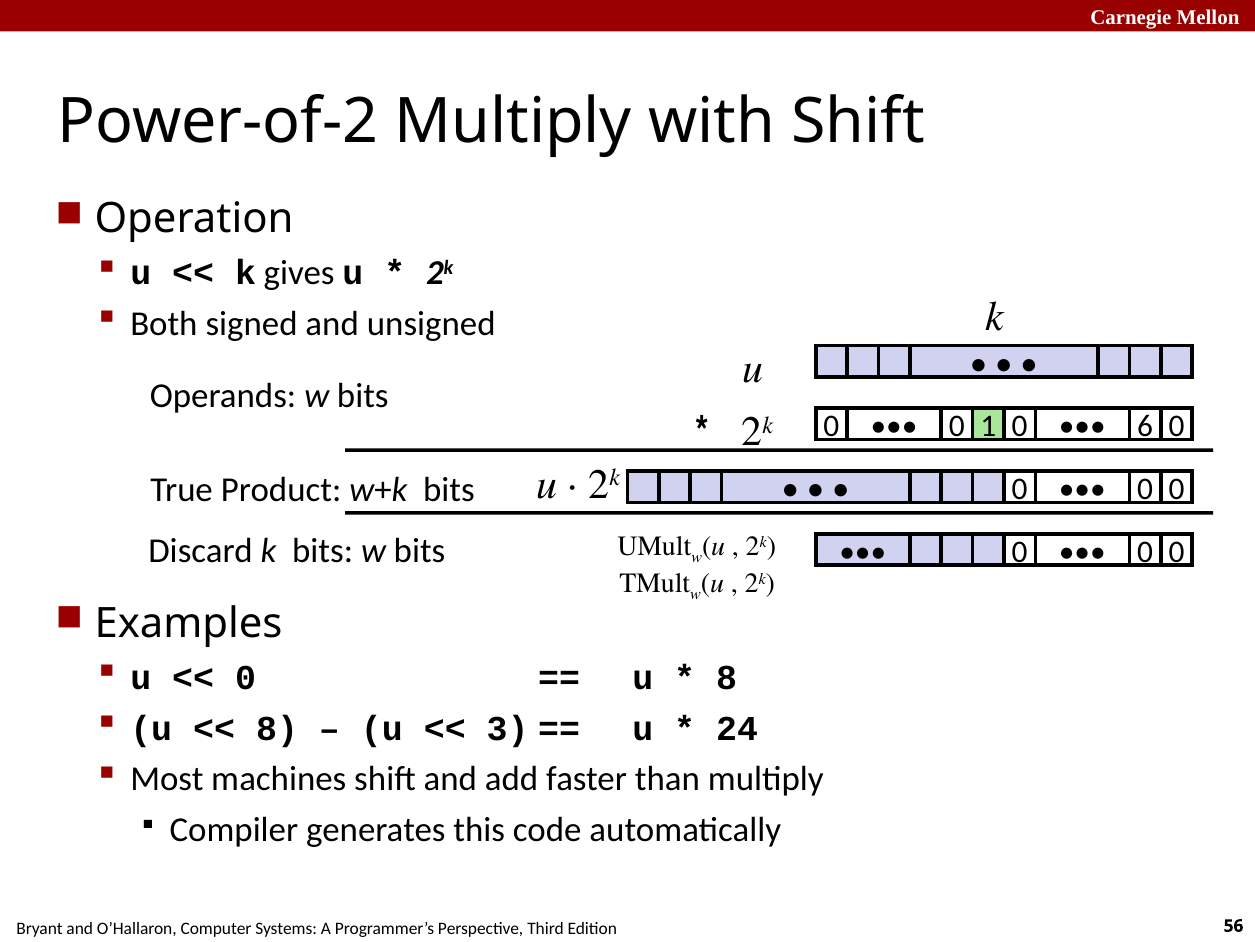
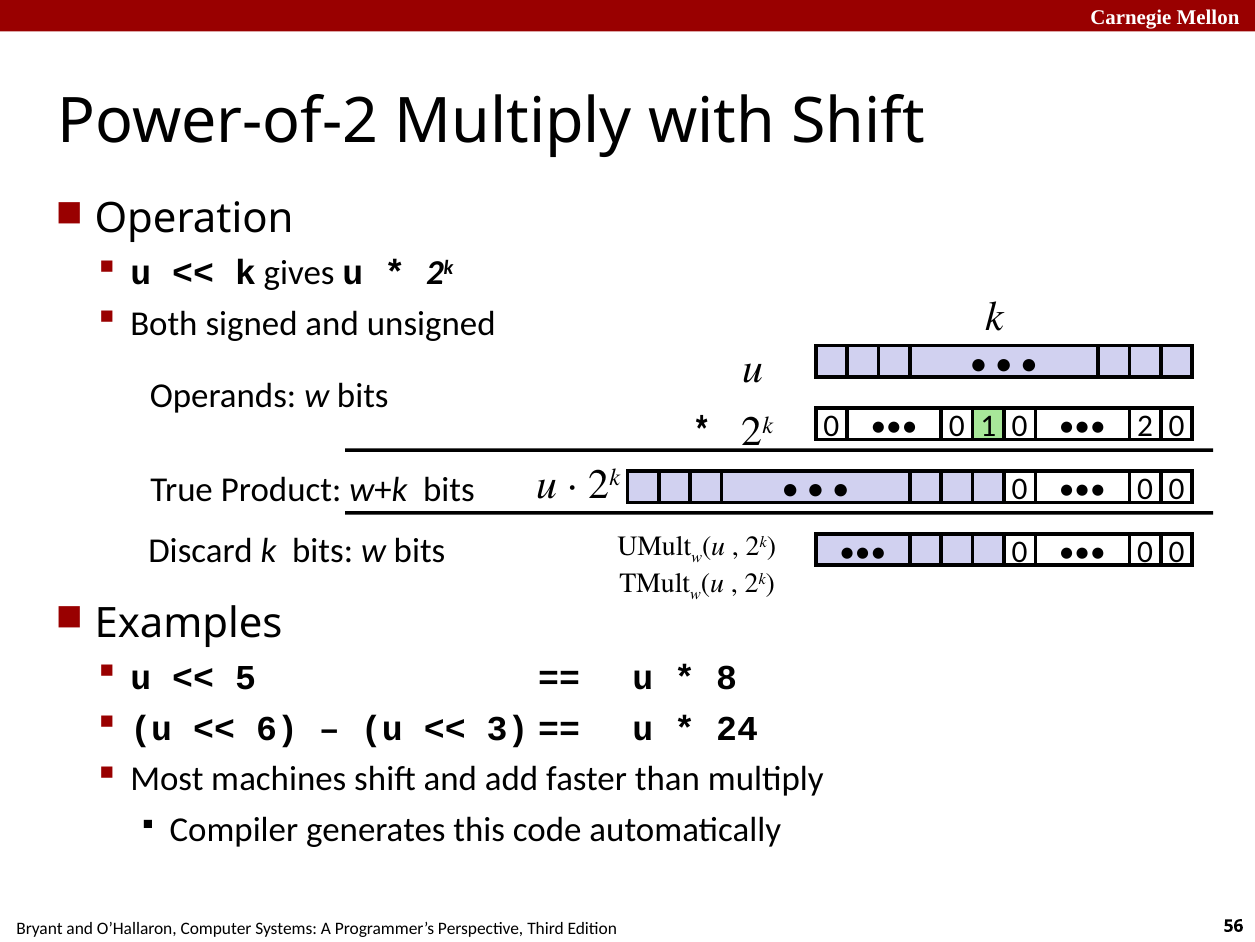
6: 6 -> 2
0 at (246, 678): 0 -> 5
8 at (277, 728): 8 -> 6
